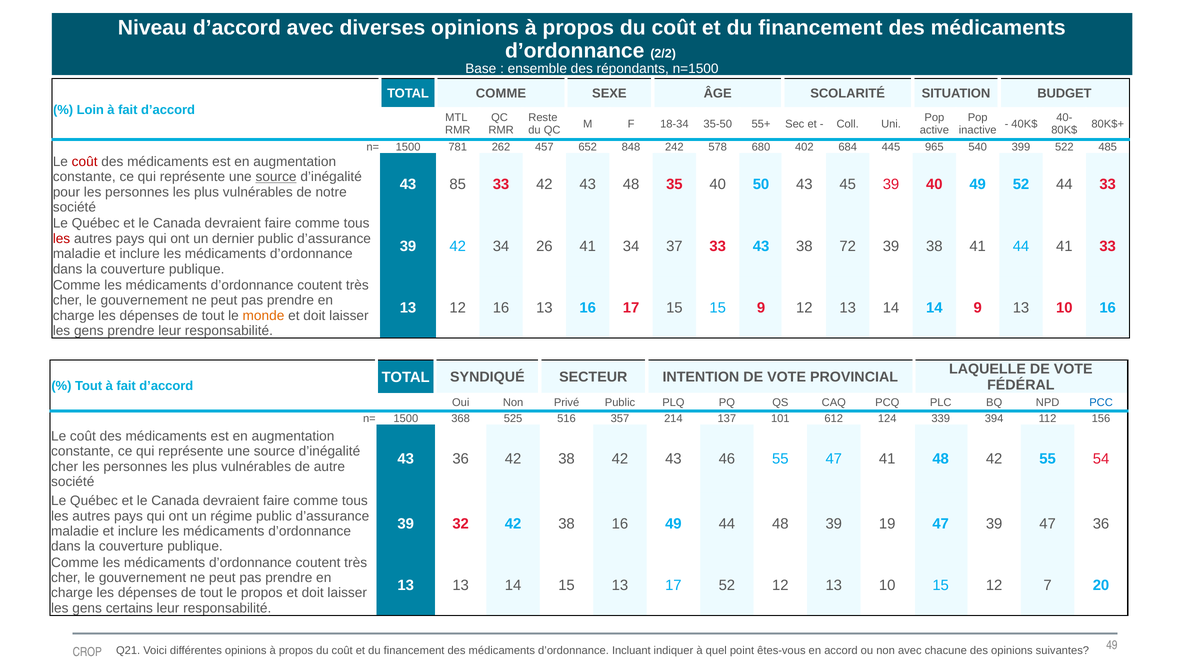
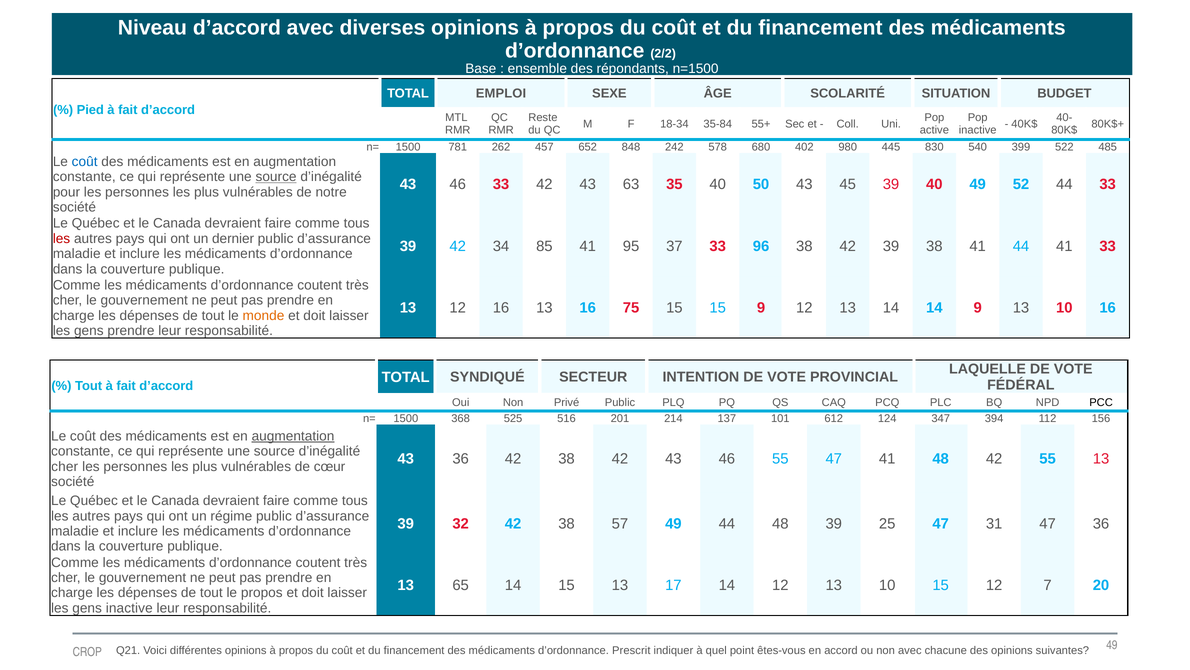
TOTAL COMME: COMME -> EMPLOI
Loin: Loin -> Pied
35-50: 35-50 -> 35-84
684: 684 -> 980
965: 965 -> 830
coût at (85, 162) colour: red -> blue
85 at (458, 184): 85 -> 46
43 48: 48 -> 63
26: 26 -> 85
41 34: 34 -> 95
33 43: 43 -> 96
72 at (848, 246): 72 -> 42
16 17: 17 -> 75
PCC colour: blue -> black
357: 357 -> 201
339: 339 -> 347
augmentation at (293, 436) underline: none -> present
55 54: 54 -> 13
autre: autre -> cœur
38 16: 16 -> 57
19: 19 -> 25
47 39: 39 -> 31
13 13: 13 -> 65
17 52: 52 -> 14
gens certains: certains -> inactive
Incluant: Incluant -> Prescrit
